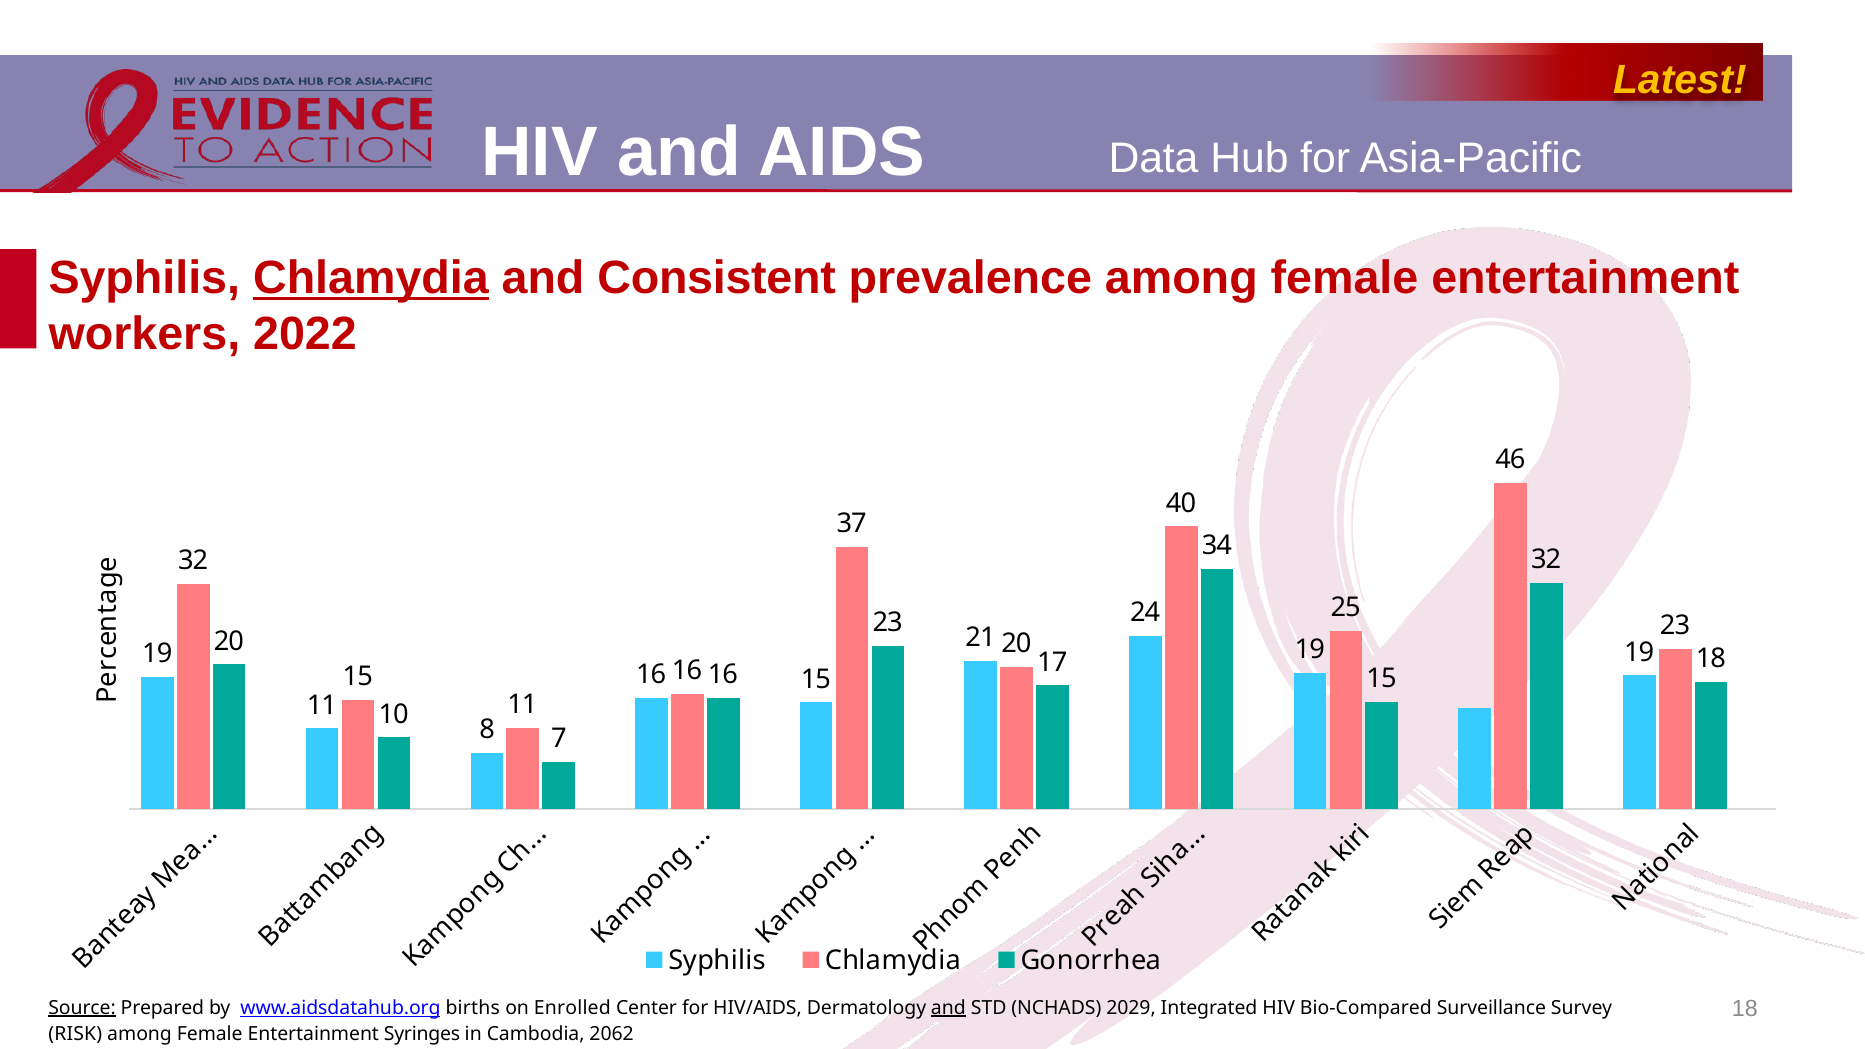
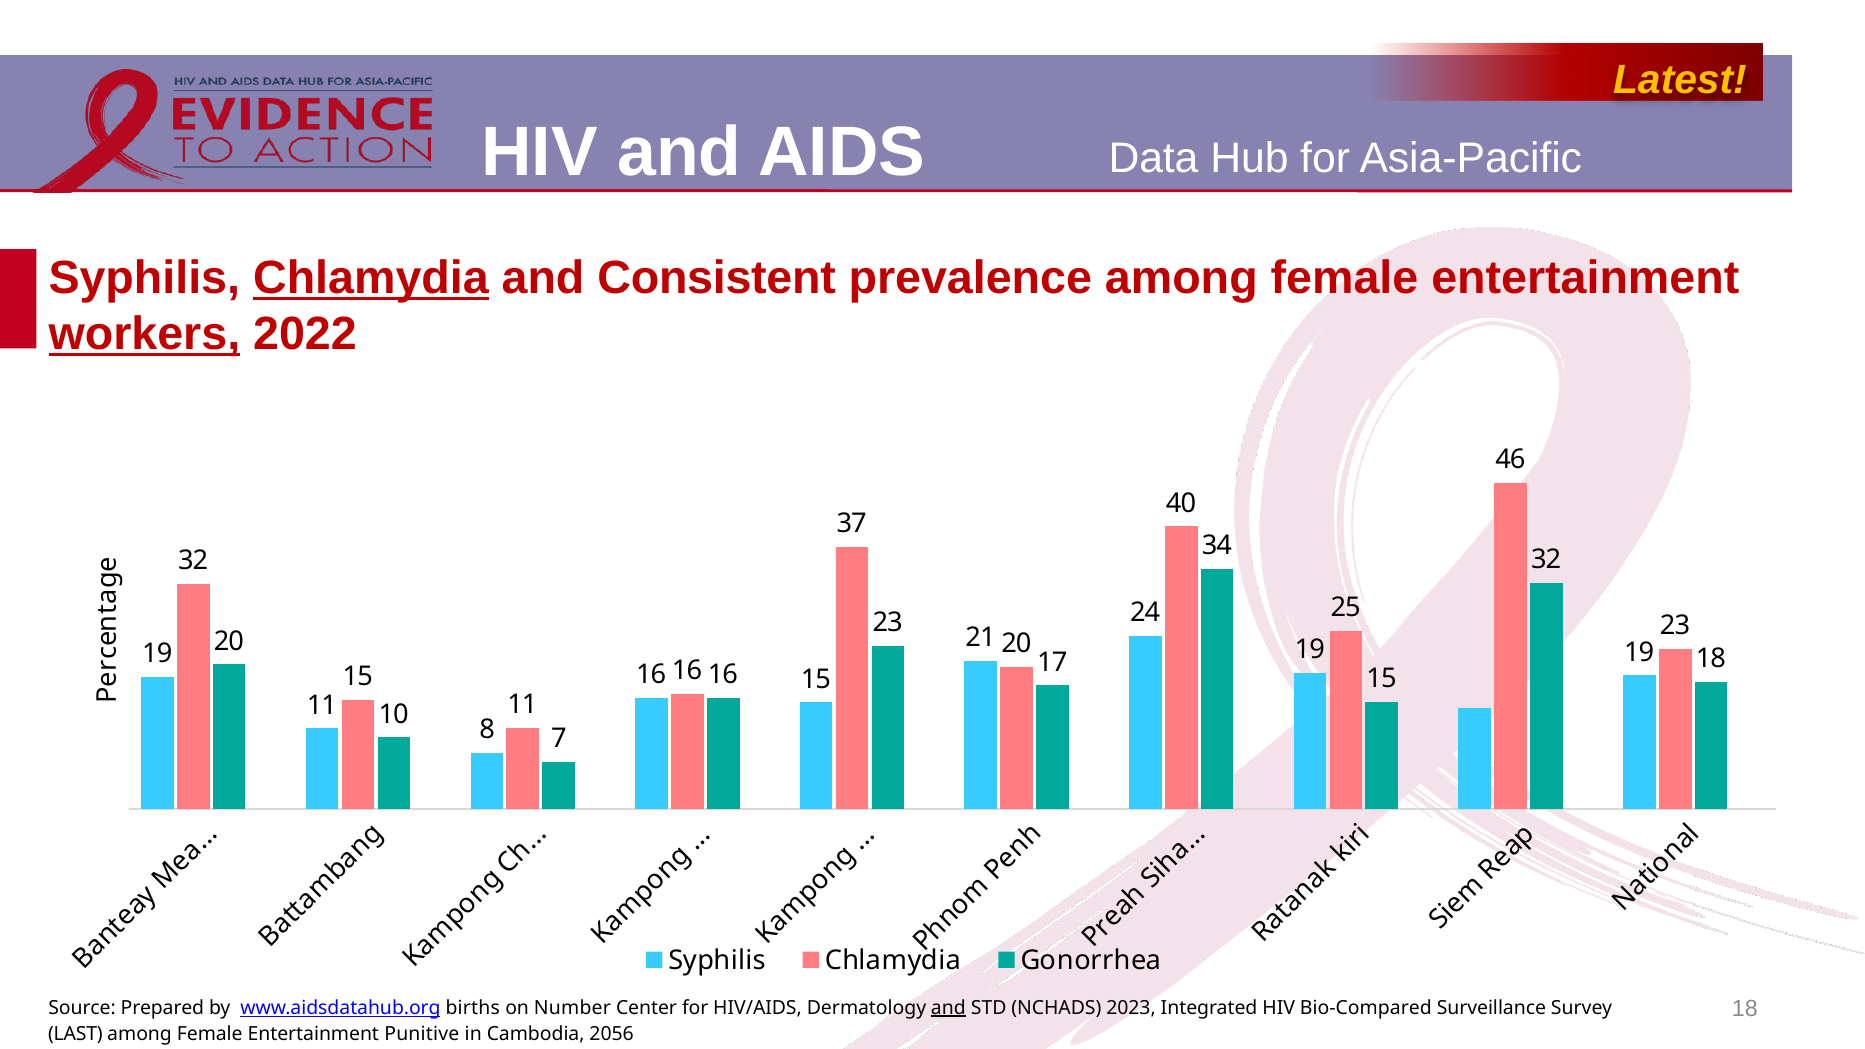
workers underline: none -> present
Source underline: present -> none
Enrolled: Enrolled -> Number
2029: 2029 -> 2023
RISK: RISK -> LAST
Syringes: Syringes -> Punitive
2062: 2062 -> 2056
